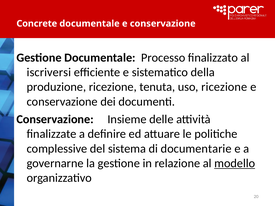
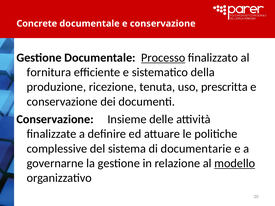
Processo underline: none -> present
iscriversi: iscriversi -> fornitura
uso ricezione: ricezione -> prescritta
